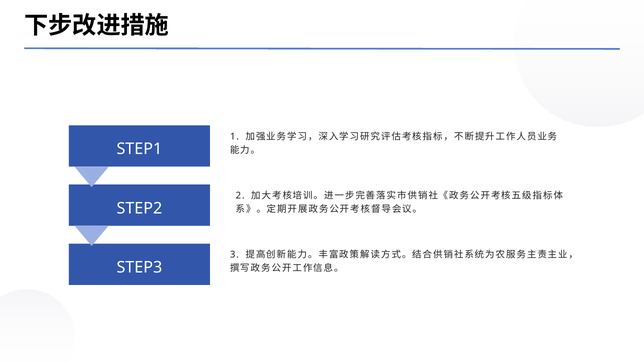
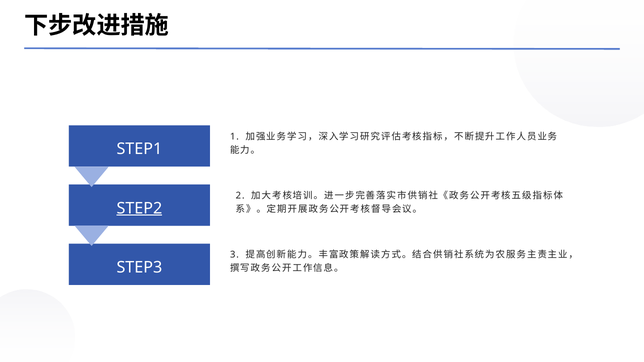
STEP2 underline: none -> present
